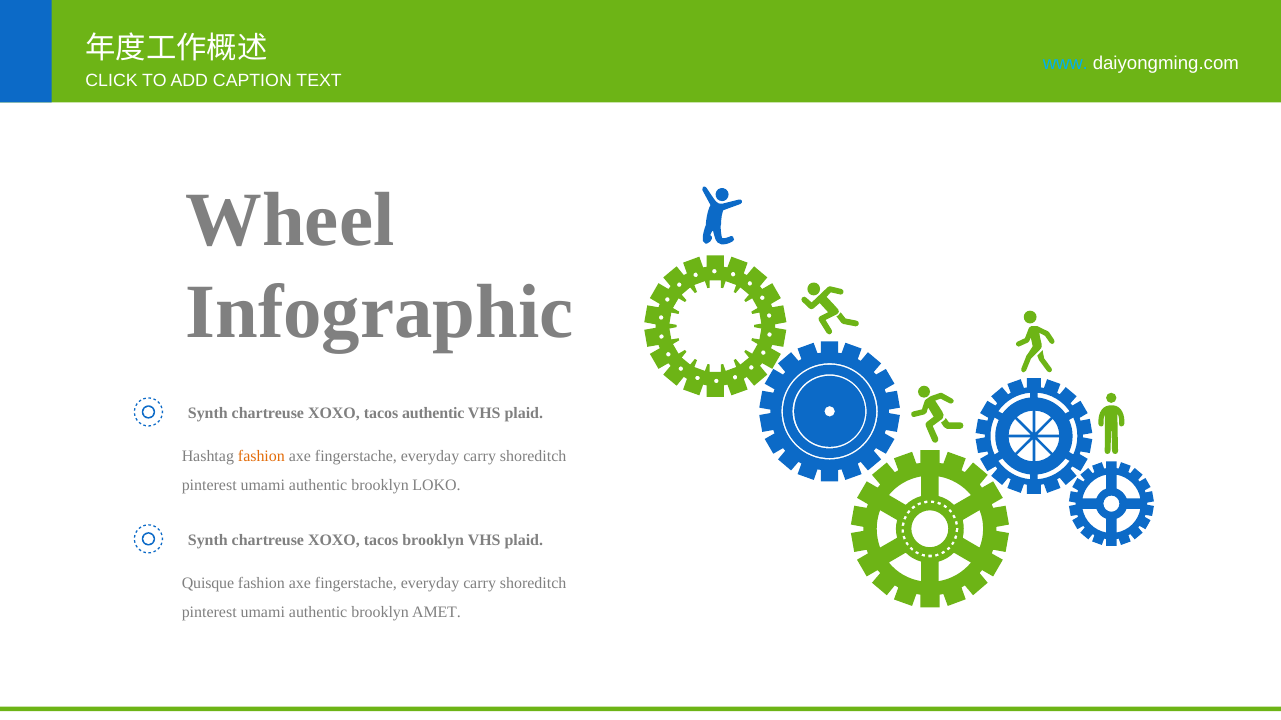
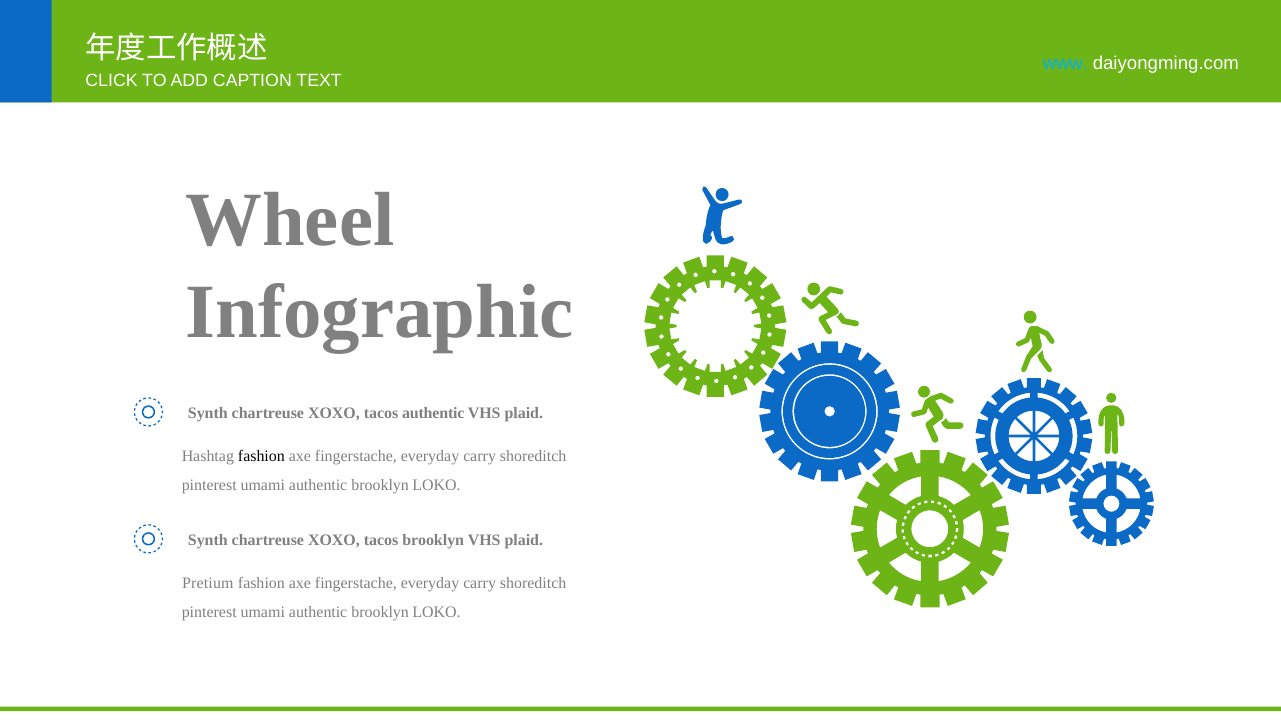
fashion at (261, 457) colour: orange -> black
Quisque: Quisque -> Pretium
AMET at (437, 612): AMET -> LOKO
